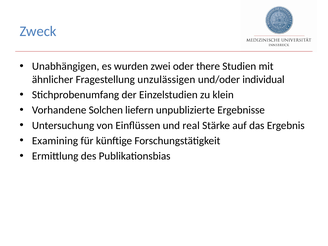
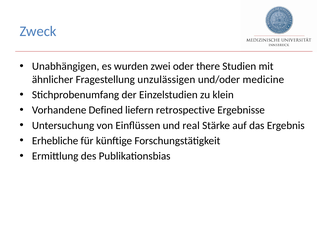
individual: individual -> medicine
Solchen: Solchen -> Defined
unpublizierte: unpublizierte -> retrospective
Examining: Examining -> Erhebliche
